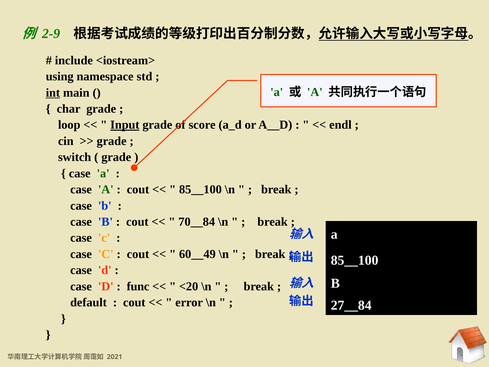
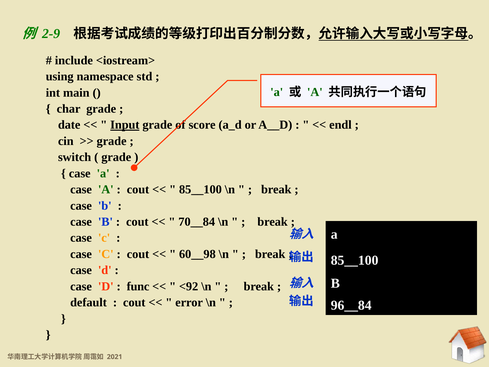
int underline: present -> none
loop: loop -> date
60__49: 60__49 -> 60__98
<20: <20 -> <92
27__84: 27__84 -> 96__84
